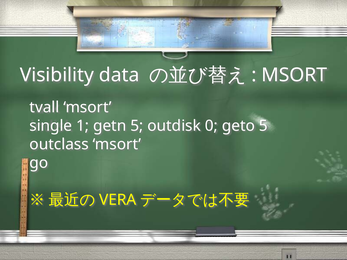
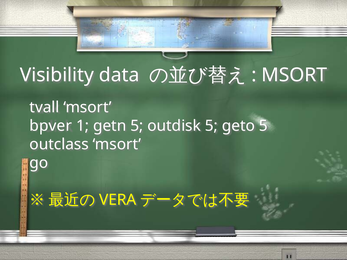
single: single -> bpver
outdisk 0: 0 -> 5
